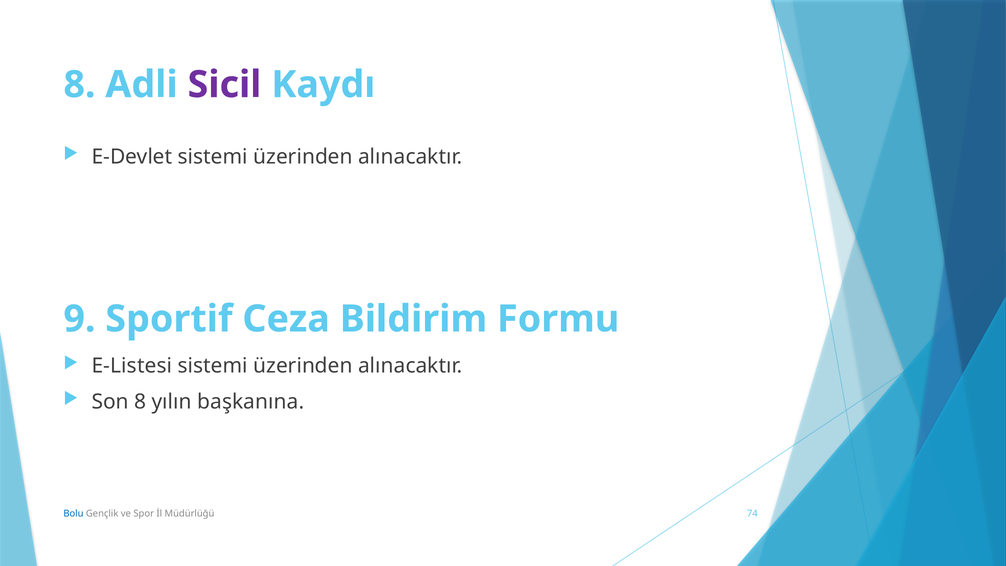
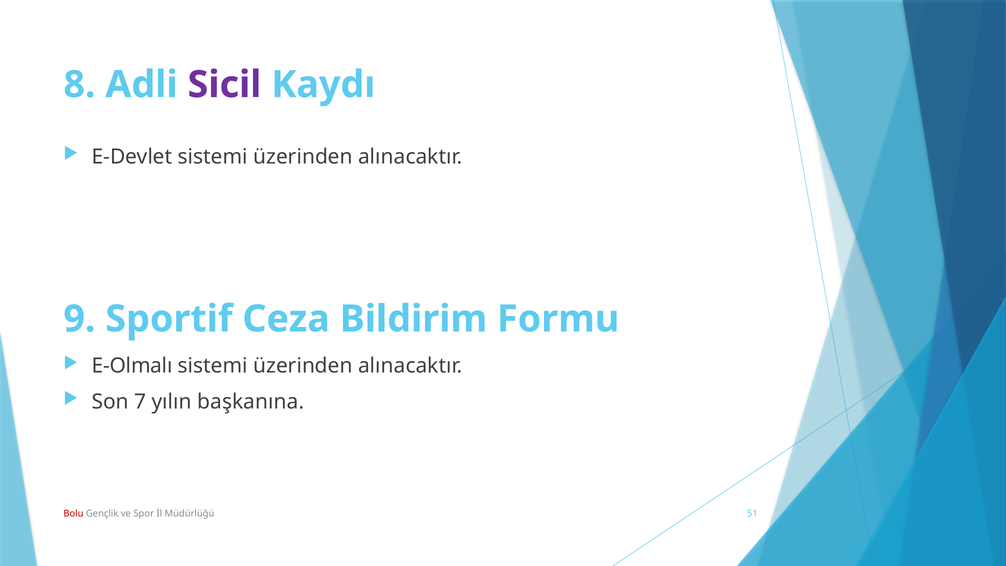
E-Listesi: E-Listesi -> E-Olmalı
Son 8: 8 -> 7
Bolu colour: blue -> red
74: 74 -> 51
